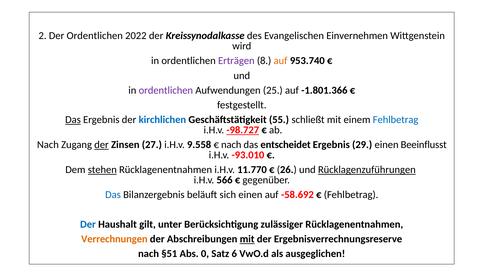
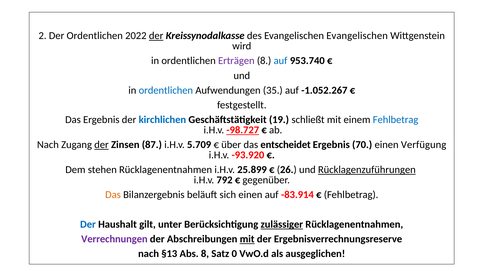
der at (156, 36) underline: none -> present
Evangelischen Einvernehmen: Einvernehmen -> Evangelischen
auf at (281, 61) colour: orange -> blue
ordentlichen at (166, 90) colour: purple -> blue
25: 25 -> 35
-1.801.366: -1.801.366 -> -1.052.267
Das at (73, 120) underline: present -> none
55: 55 -> 19
27: 27 -> 87
9.558: 9.558 -> 5.709
nach at (231, 145): nach -> über
29: 29 -> 70
Beeinflusst: Beeinflusst -> Verfügung
-93.010: -93.010 -> -93.920
stehen underline: present -> none
11.770: 11.770 -> 25.899
566: 566 -> 792
Das at (113, 195) colour: blue -> orange
-58.692: -58.692 -> -83.914
zulässiger underline: none -> present
Verrechnungen colour: orange -> purple
§51: §51 -> §13
Abs 0: 0 -> 8
6: 6 -> 0
